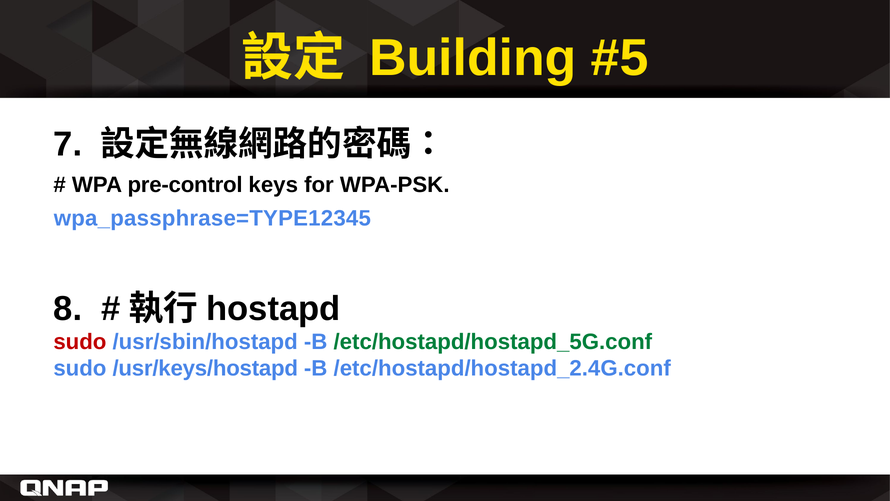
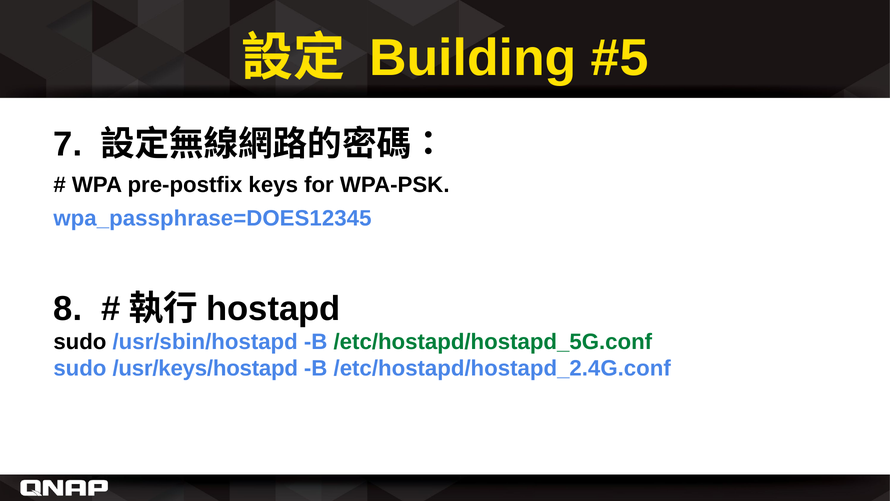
pre-control: pre-control -> pre-postfix
wpa_passphrase=TYPE12345: wpa_passphrase=TYPE12345 -> wpa_passphrase=DOES12345
sudo at (80, 342) colour: red -> black
